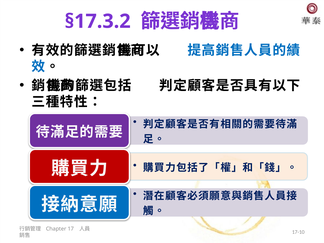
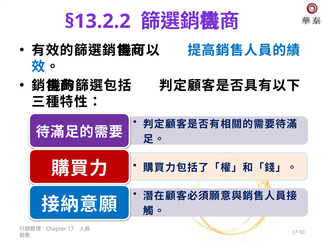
§17.3.2: §17.3.2 -> §13.2.2
